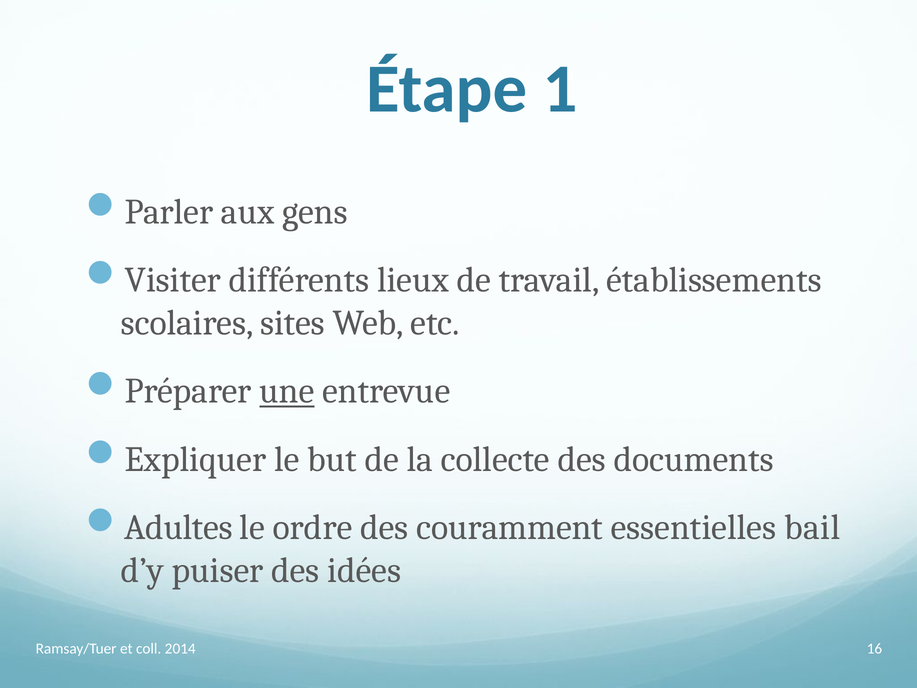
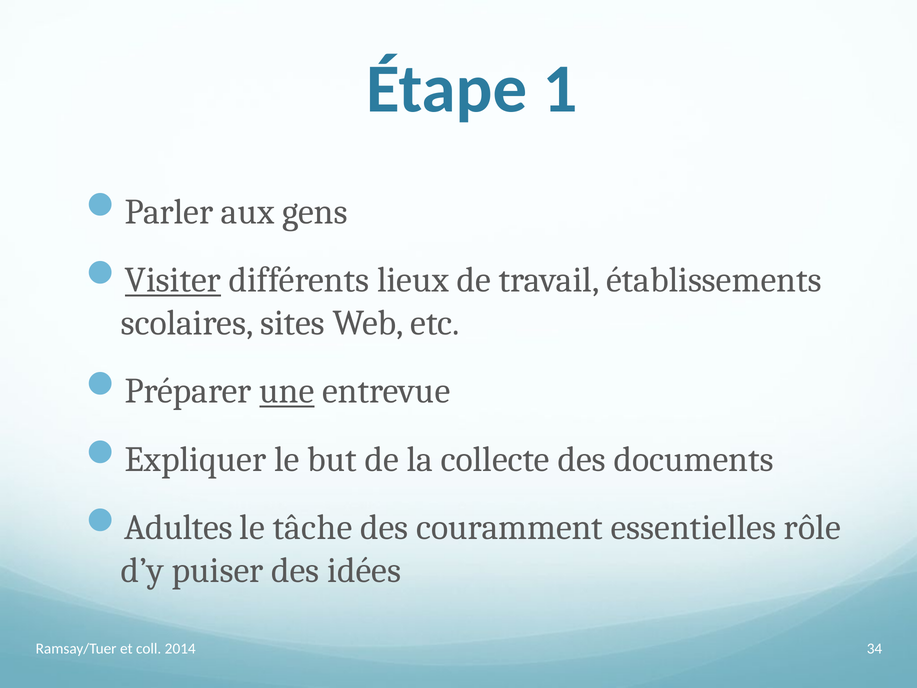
Visiter underline: none -> present
ordre: ordre -> tâche
bail: bail -> rôle
16: 16 -> 34
